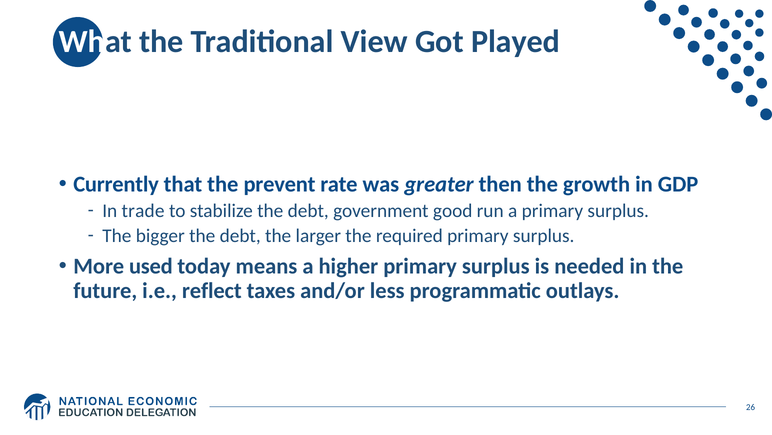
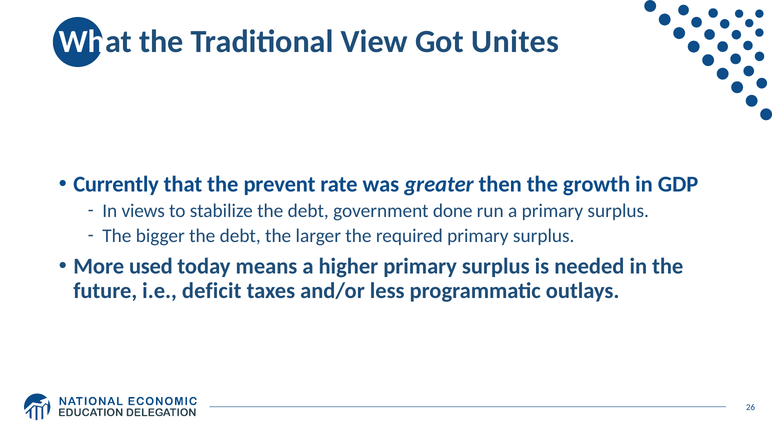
Played: Played -> Unites
trade: trade -> views
good: good -> done
reflect: reflect -> deficit
